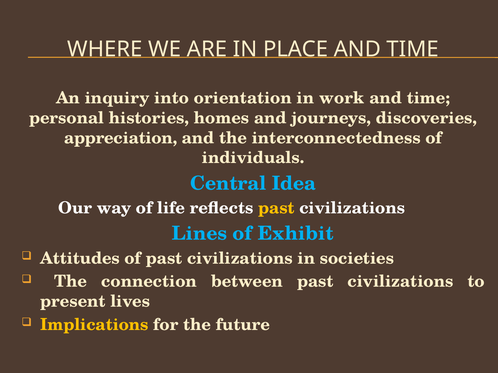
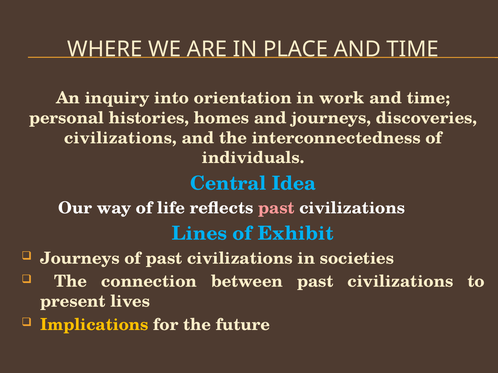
appreciation at (121, 138): appreciation -> civilizations
past at (276, 208) colour: yellow -> pink
Attitudes at (80, 259): Attitudes -> Journeys
